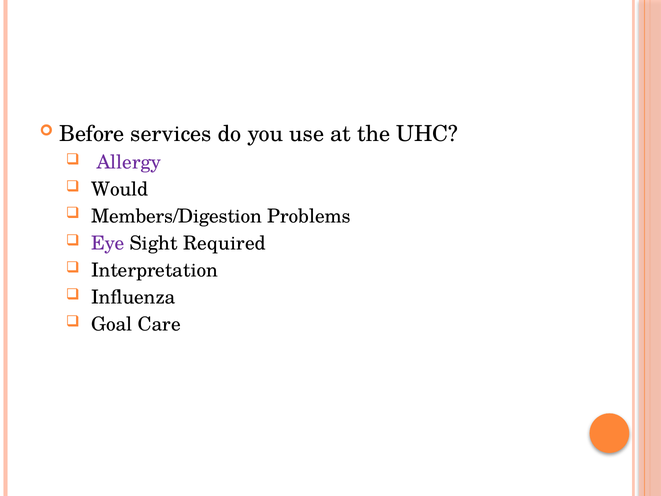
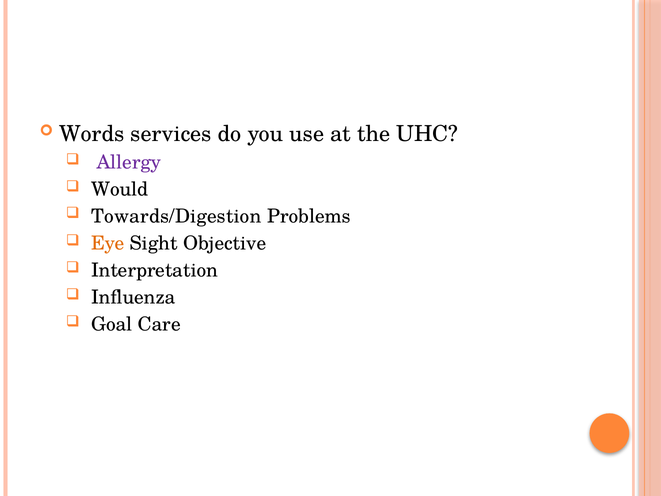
Before: Before -> Words
Members/Digestion: Members/Digestion -> Towards/Digestion
Eye colour: purple -> orange
Required: Required -> Objective
